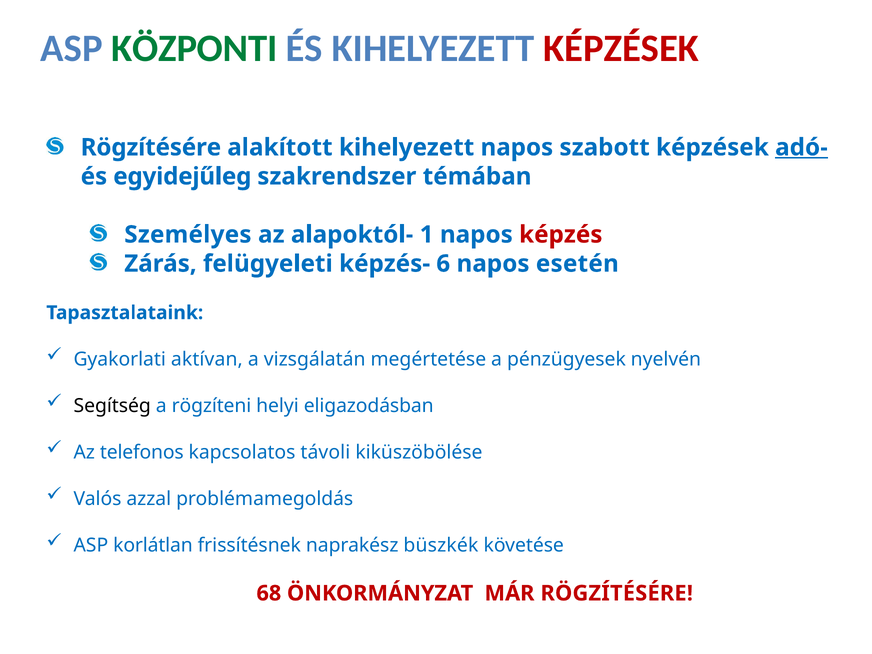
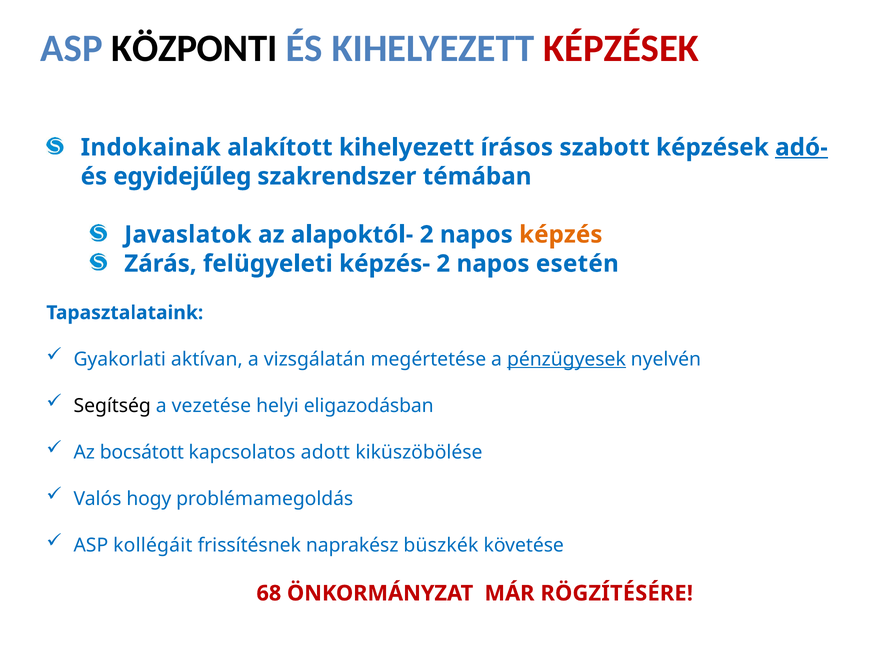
KÖZPONTI colour: green -> black
Rögzítésére at (151, 147): Rögzítésére -> Indokainak
kihelyezett napos: napos -> írásos
Személyes: Személyes -> Javaslatok
alapoktól- 1: 1 -> 2
képzés colour: red -> orange
képzés- 6: 6 -> 2
pénzügyesek underline: none -> present
rögzíteni: rögzíteni -> vezetése
telefonos: telefonos -> bocsátott
távoli: távoli -> adott
azzal: azzal -> hogy
korlátlan: korlátlan -> kollégáit
